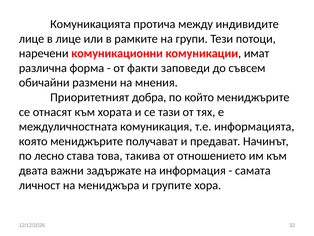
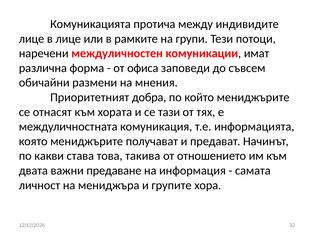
комуникационни: комуникационни -> междуличностен
факти: факти -> офиса
лесно: лесно -> какви
задържате: задържате -> предаване
